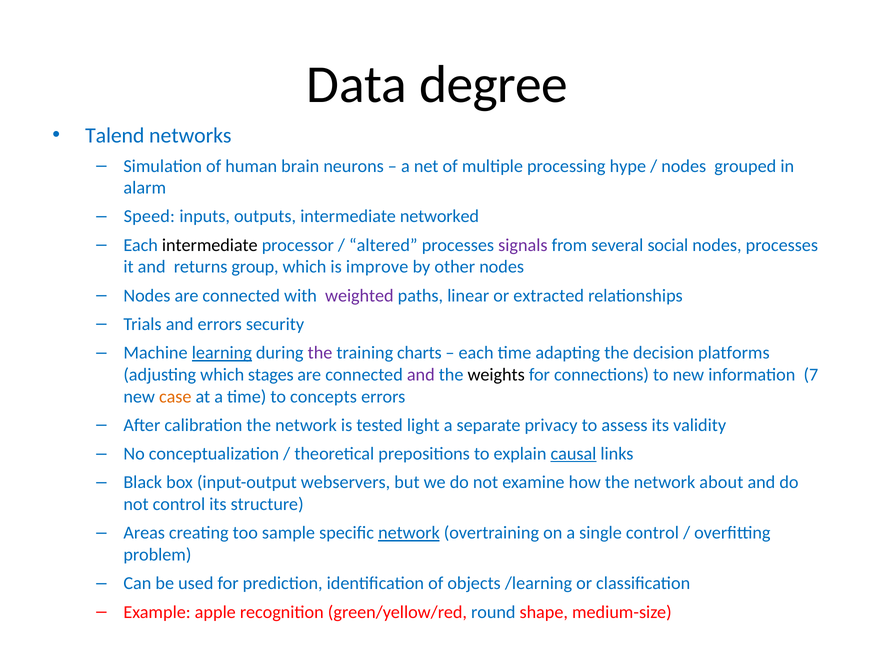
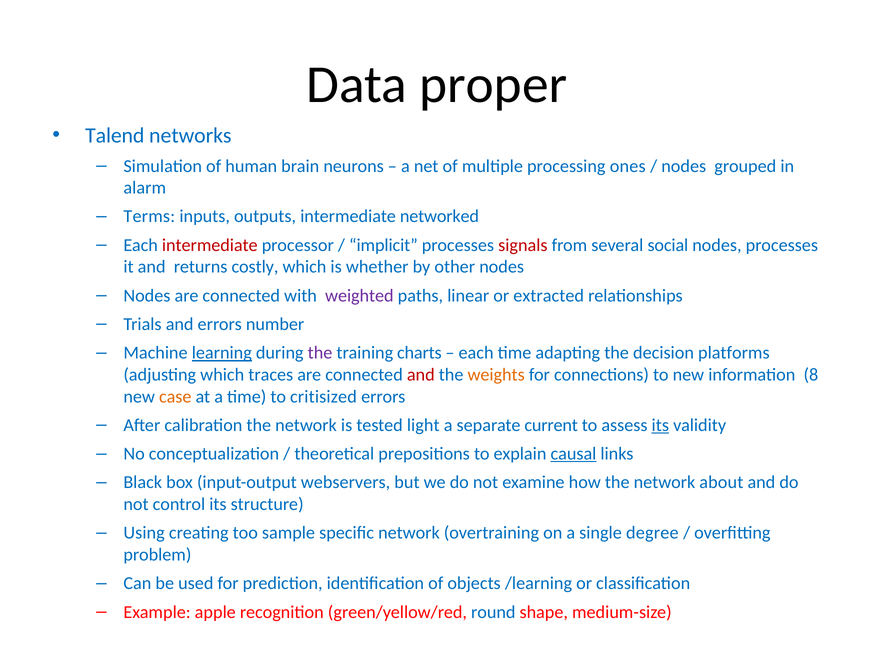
degree: degree -> proper
hype: hype -> ones
Speed: Speed -> Terms
intermediate at (210, 245) colour: black -> red
altered: altered -> implicit
signals colour: purple -> red
group: group -> costly
improve: improve -> whether
security: security -> number
stages: stages -> traces
and at (421, 375) colour: purple -> red
weights colour: black -> orange
7: 7 -> 8
concepts: concepts -> critisized
privacy: privacy -> current
its at (660, 426) underline: none -> present
Areas: Areas -> Using
network at (409, 533) underline: present -> none
single control: control -> degree
